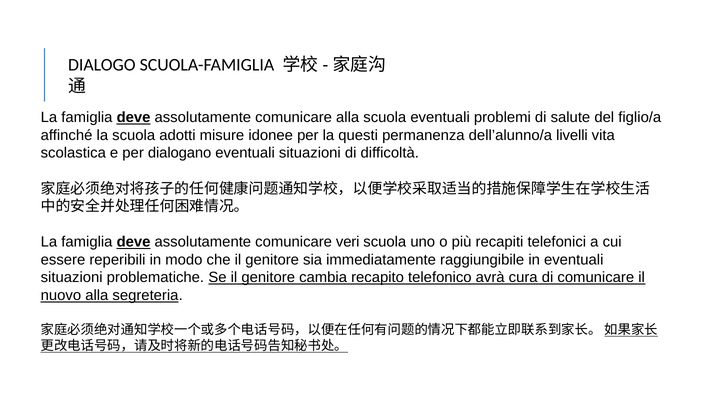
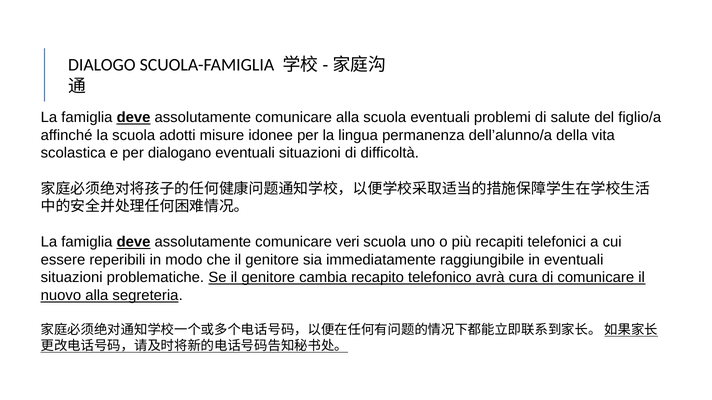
questi: questi -> lingua
livelli: livelli -> della
